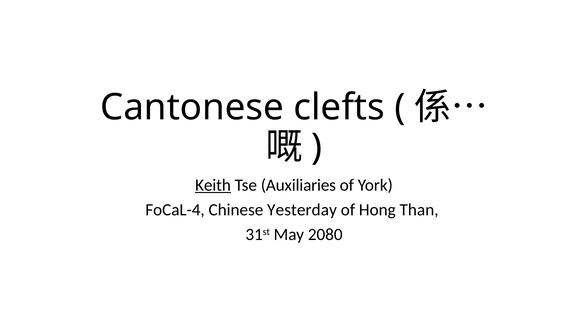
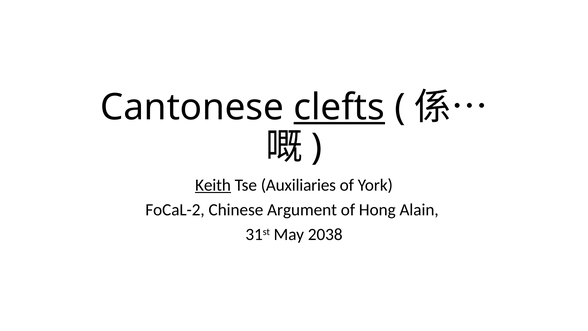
clefts underline: none -> present
FoCaL-4: FoCaL-4 -> FoCaL-2
Yesterday: Yesterday -> Argument
Than: Than -> Alain
2080: 2080 -> 2038
